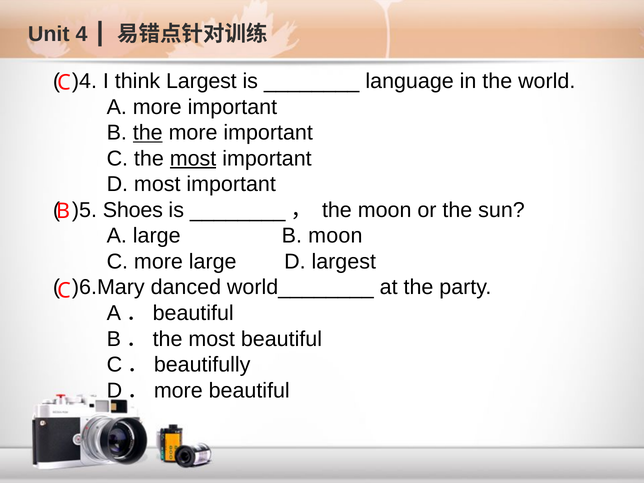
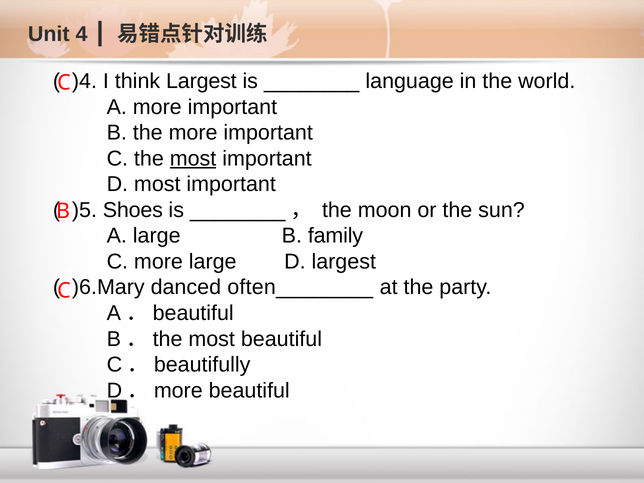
the at (148, 133) underline: present -> none
B moon: moon -> family
world________: world________ -> often________
